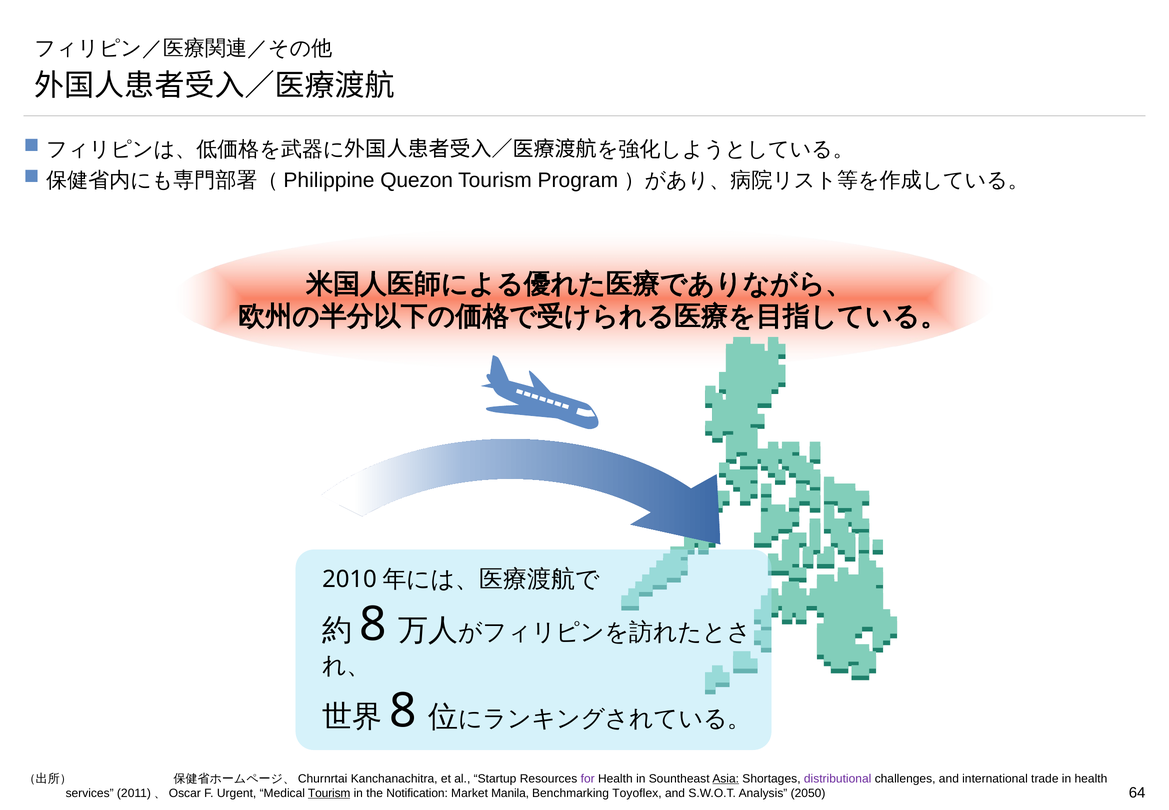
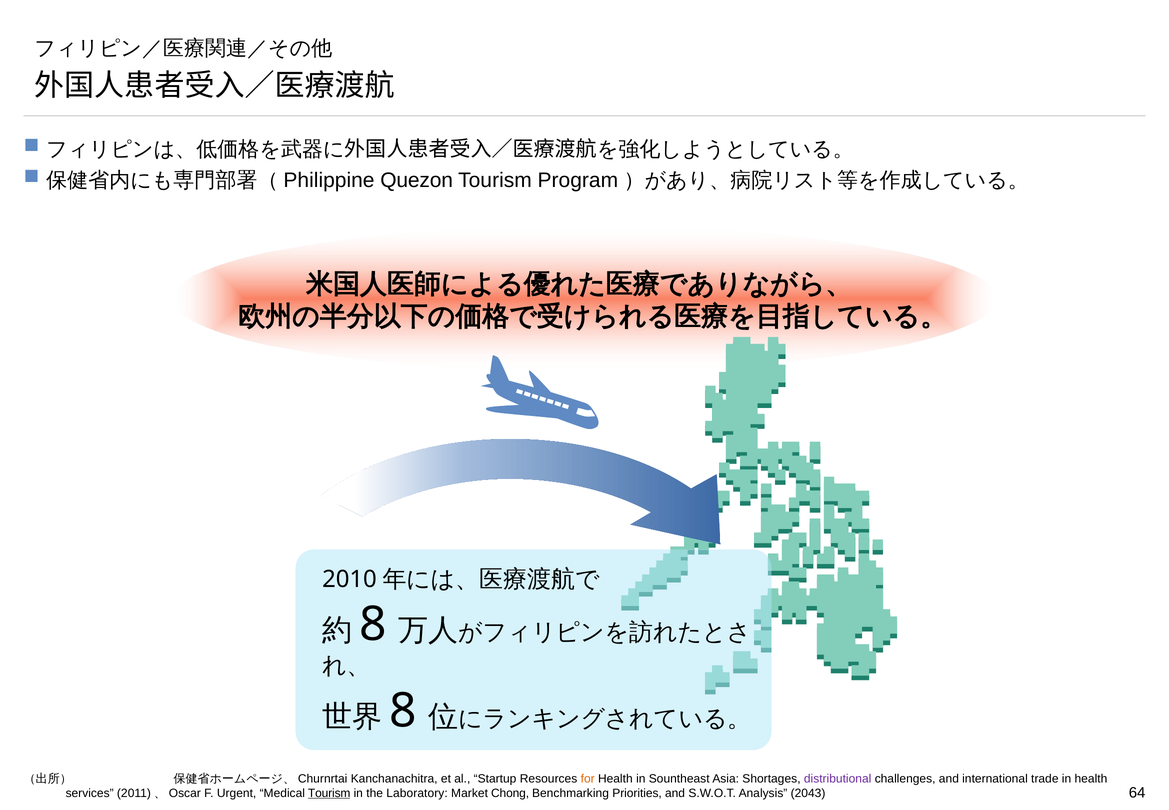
for colour: purple -> orange
Asia underline: present -> none
Notification: Notification -> Laboratory
Manila: Manila -> Chong
Toyoflex: Toyoflex -> Priorities
2050: 2050 -> 2043
